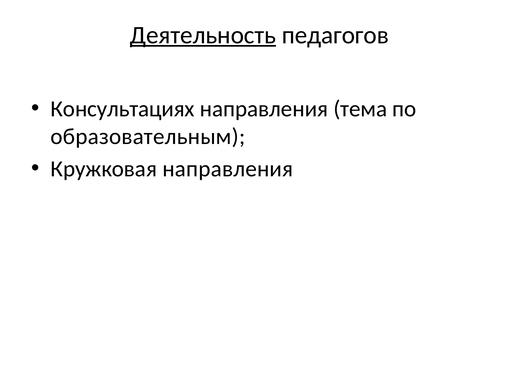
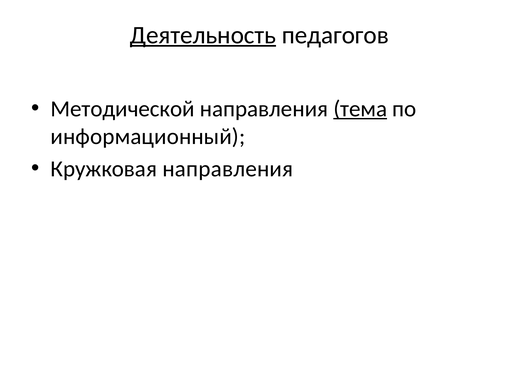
Консультациях: Консультациях -> Методической
тема underline: none -> present
образовательным: образовательным -> информационный
